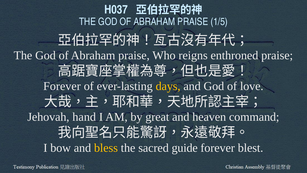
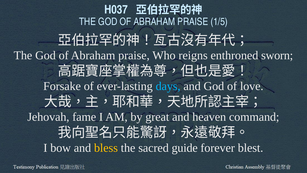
enthroned praise: praise -> sworn
Forever at (62, 86): Forever -> Forsake
days colour: yellow -> light blue
hand: hand -> fame
